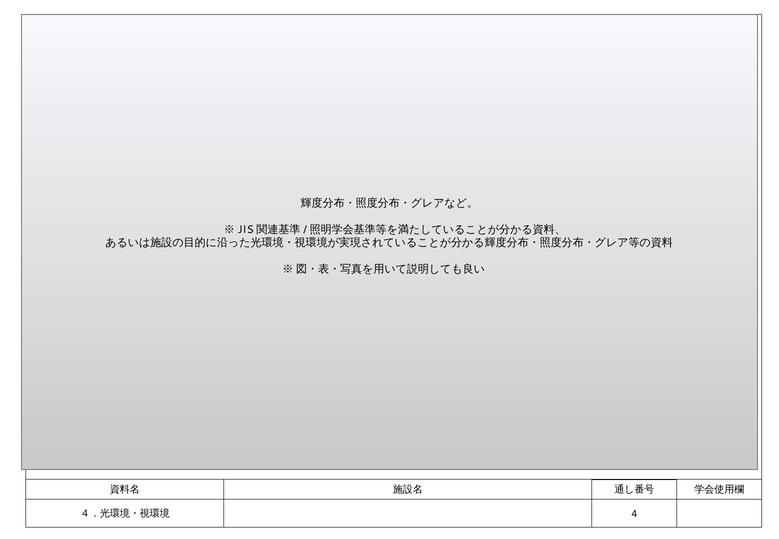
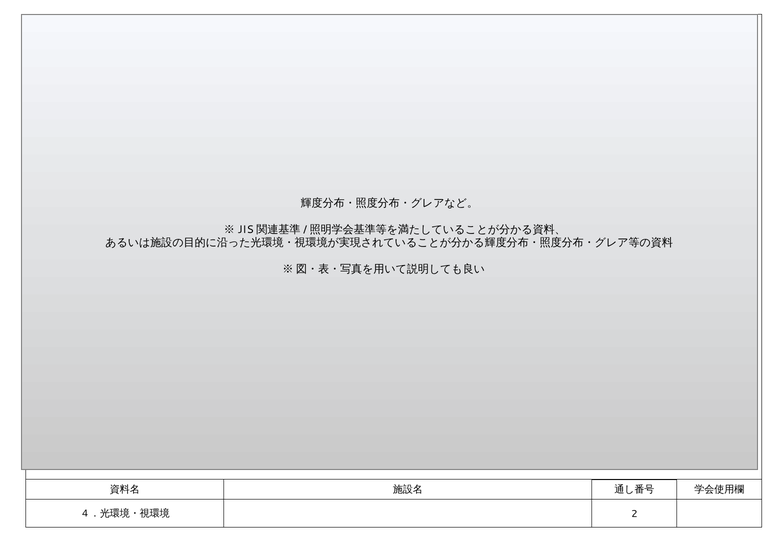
4: 4 -> 2
